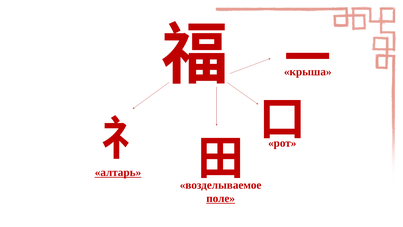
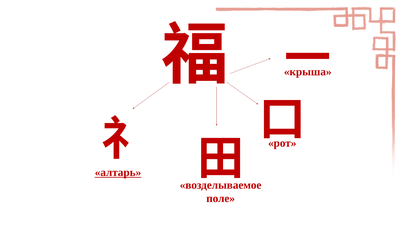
поле underline: present -> none
